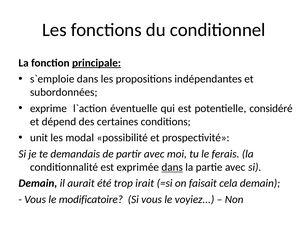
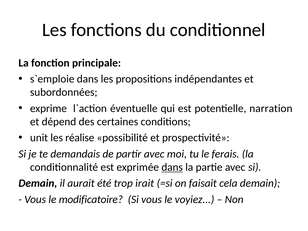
principale underline: present -> none
considéré: considéré -> narration
modal: modal -> réalise
